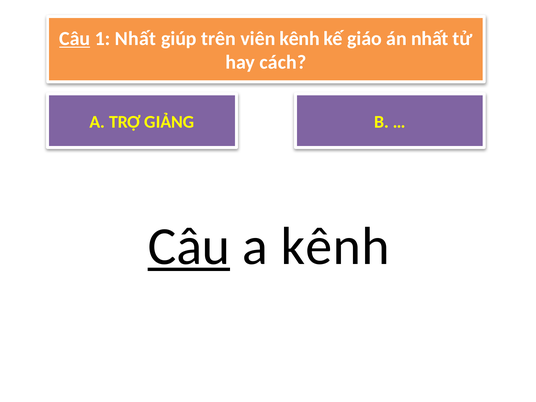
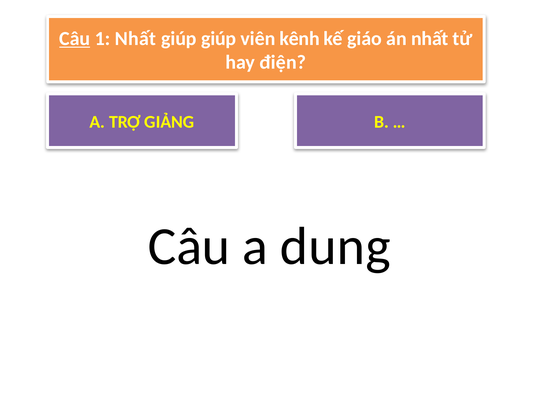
giúp trên: trên -> giúp
cách: cách -> điện
Câu at (189, 246) underline: present -> none
a kênh: kênh -> dung
